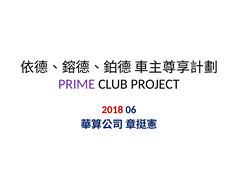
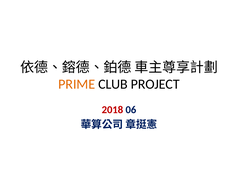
PRIME colour: purple -> orange
